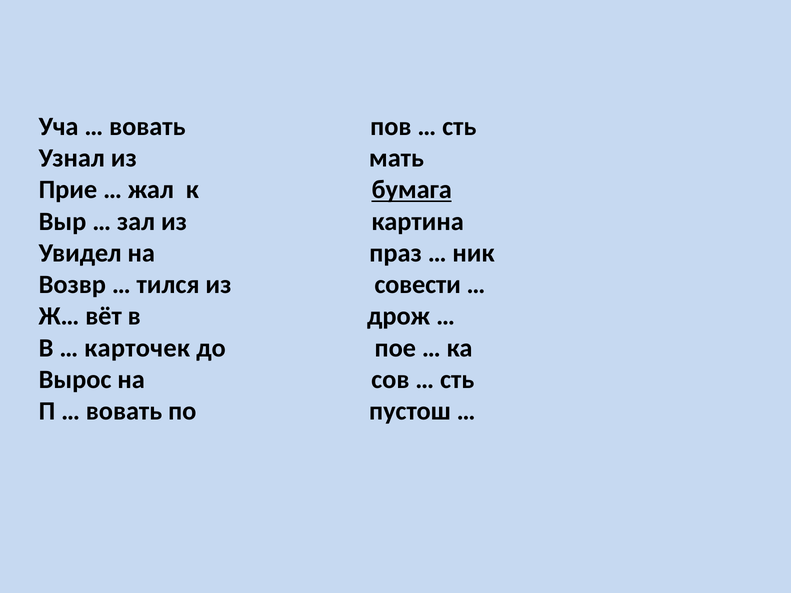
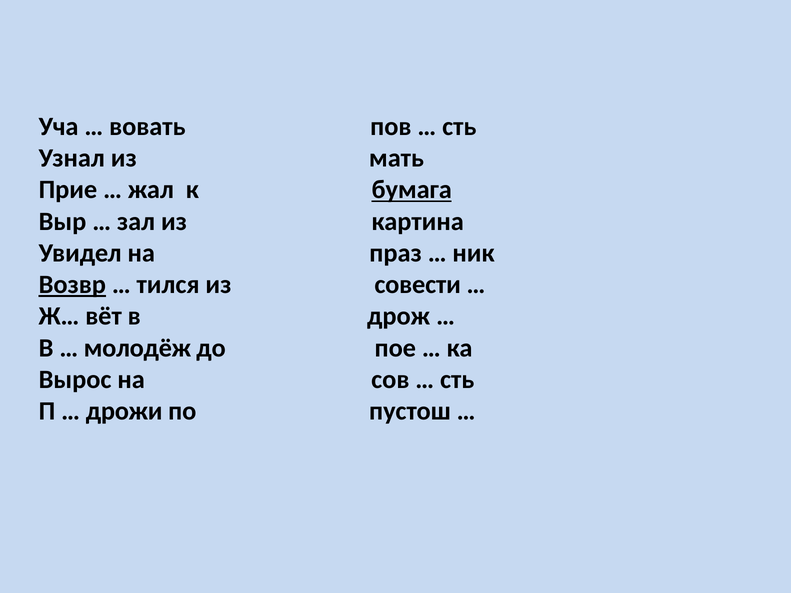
Возвр underline: none -> present
карточек: карточек -> молодёж
вовать at (124, 411): вовать -> дрожи
